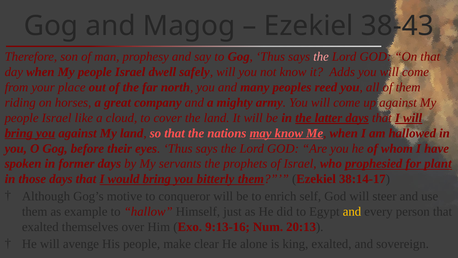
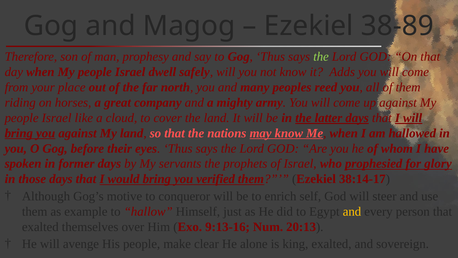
38-43: 38-43 -> 38-89
the at (321, 57) colour: pink -> light green
plant: plant -> glory
bitterly: bitterly -> verified
